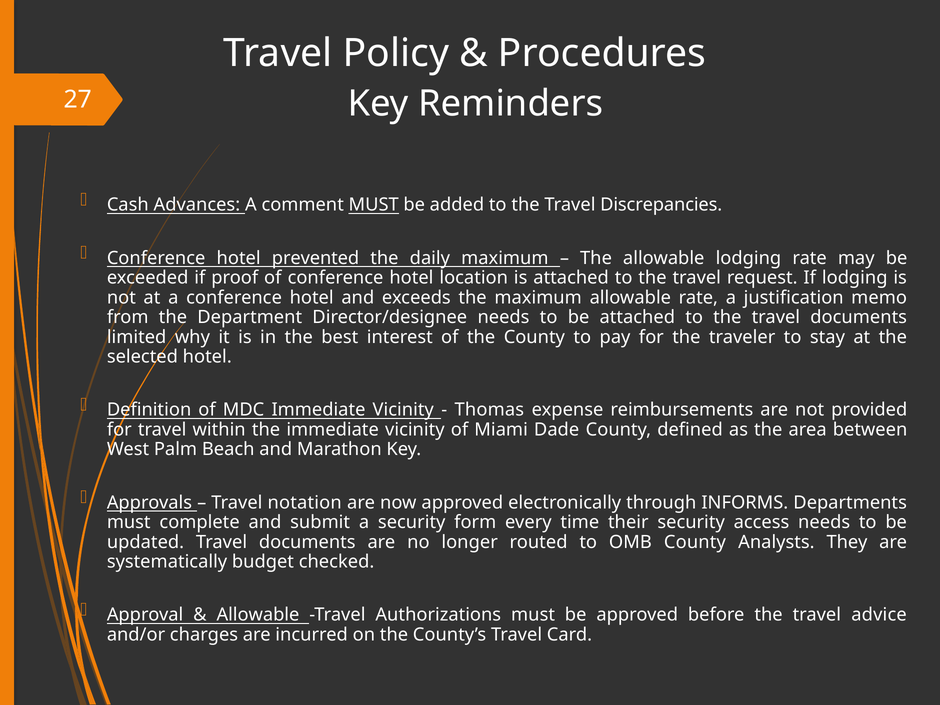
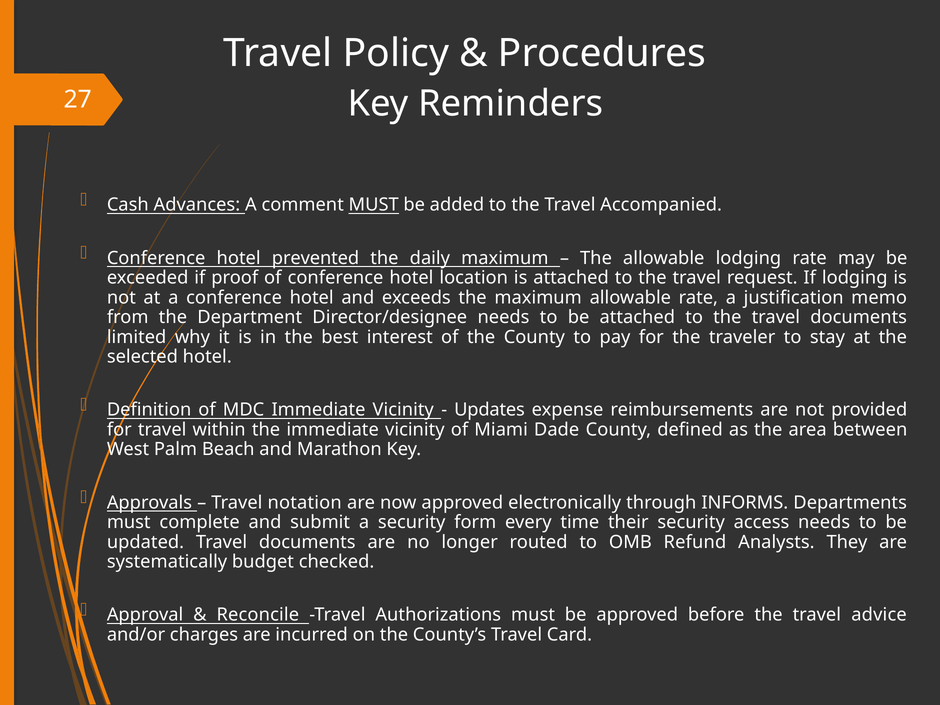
Discrepancies: Discrepancies -> Accompanied
Thomas: Thomas -> Updates
OMB County: County -> Refund
Allowable at (258, 615): Allowable -> Reconcile
